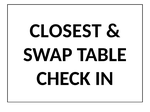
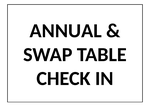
CLOSEST: CLOSEST -> ANNUAL
